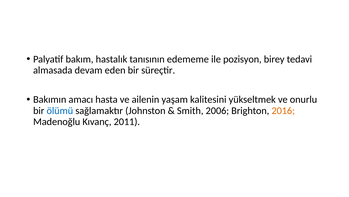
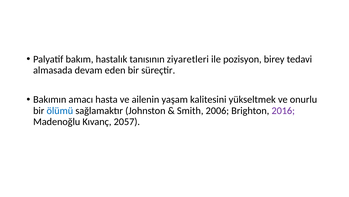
edememe: edememe -> ziyaretleri
2016 colour: orange -> purple
2011: 2011 -> 2057
